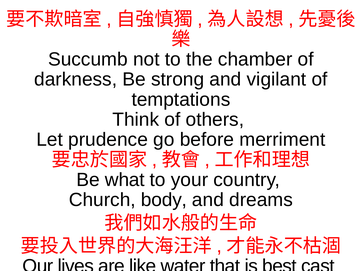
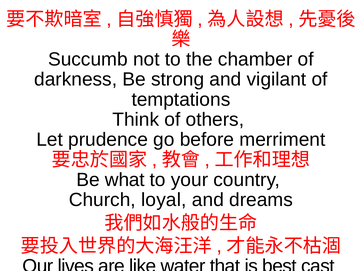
body: body -> loyal
